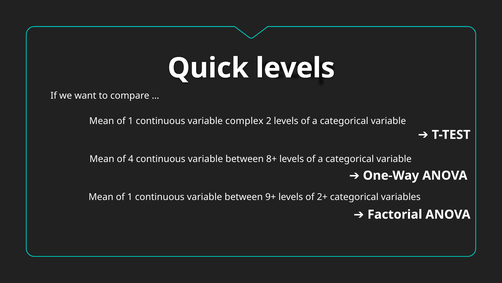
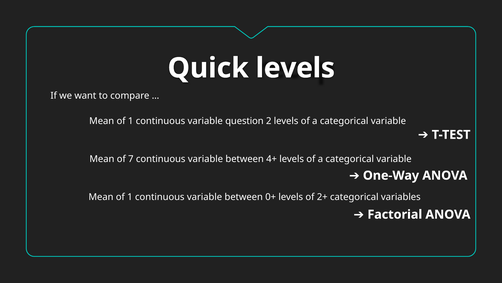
complex: complex -> question
4: 4 -> 7
8+: 8+ -> 4+
9+: 9+ -> 0+
